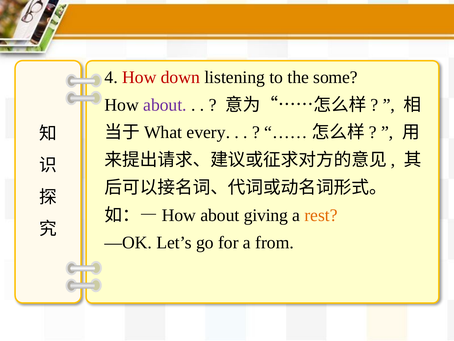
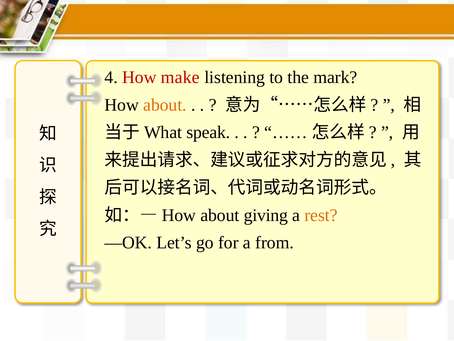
down: down -> make
some: some -> mark
about at (165, 105) colour: purple -> orange
every: every -> speak
